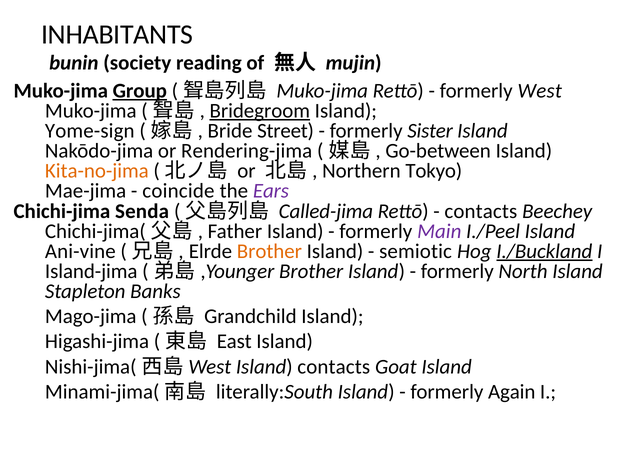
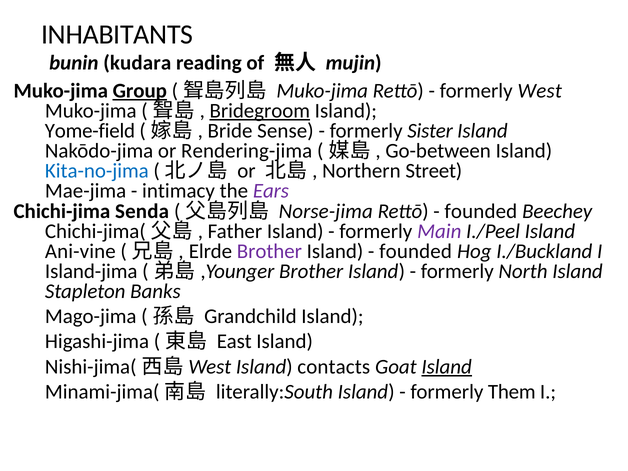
society: society -> kudara
Yome-sign: Yome-sign -> Yome-field
Street: Street -> Sense
Kita-no-jima colour: orange -> blue
Tokyo: Tokyo -> Street
coincide: coincide -> intimacy
Called-jima: Called-jima -> Norse-jima
contacts at (481, 211): contacts -> founded
Brother at (269, 251) colour: orange -> purple
semiotic at (416, 251): semiotic -> founded
I./Buckland underline: present -> none
Island at (447, 367) underline: none -> present
Again: Again -> Them
